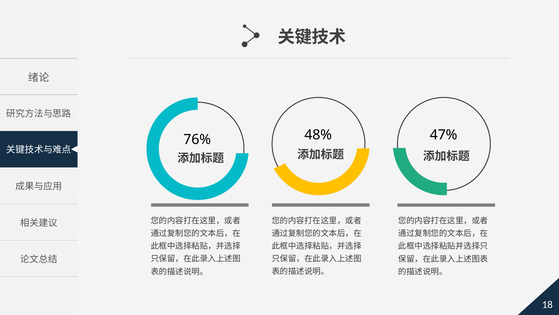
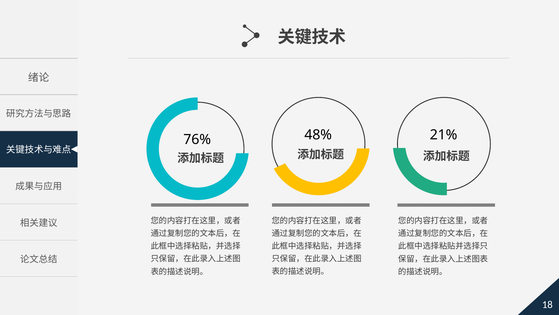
47%: 47% -> 21%
